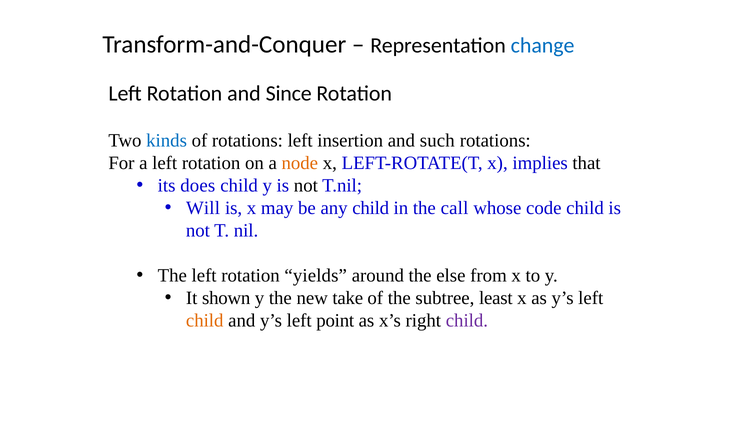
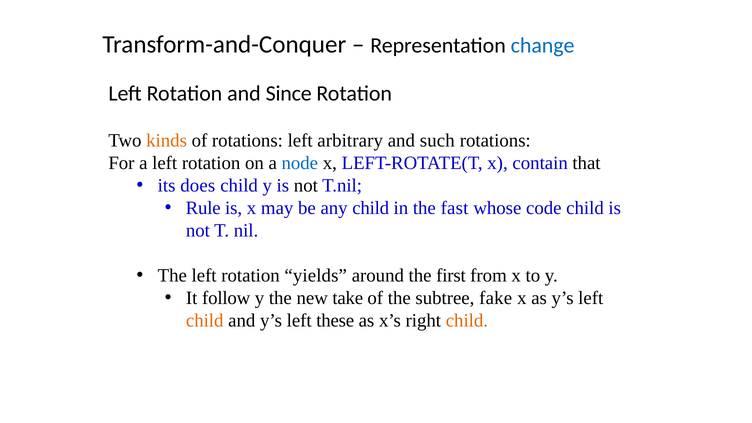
kinds colour: blue -> orange
insertion: insertion -> arbitrary
node colour: orange -> blue
implies: implies -> contain
Will: Will -> Rule
call: call -> fast
else: else -> first
shown: shown -> follow
least: least -> fake
point: point -> these
child at (467, 321) colour: purple -> orange
